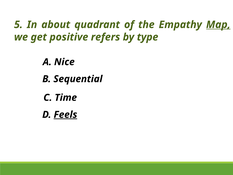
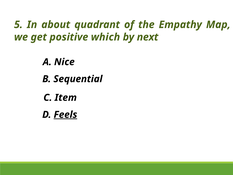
Map underline: present -> none
refers: refers -> which
type: type -> next
Time: Time -> Item
